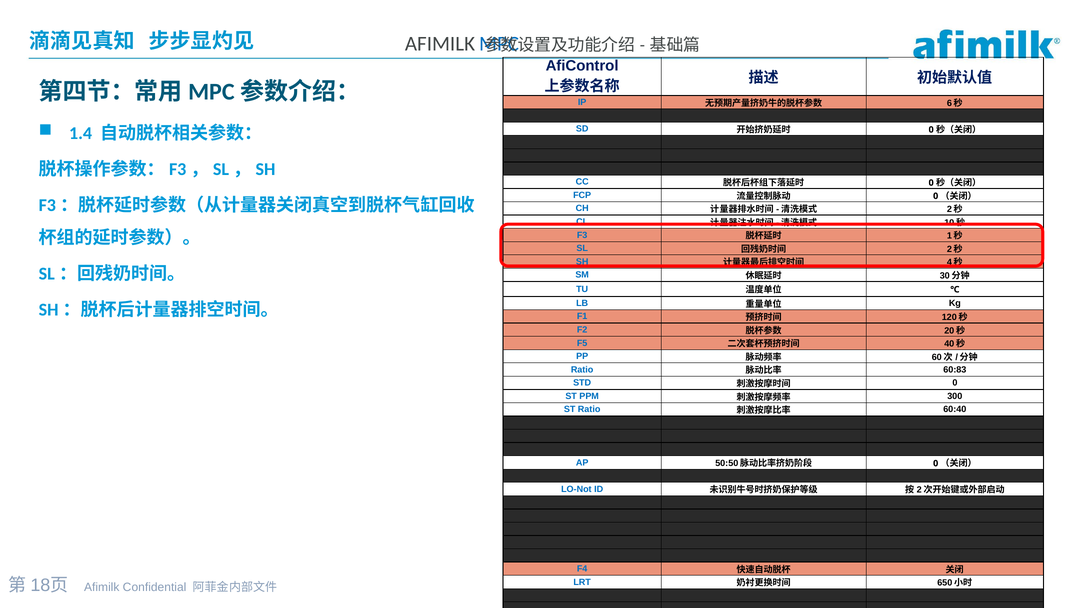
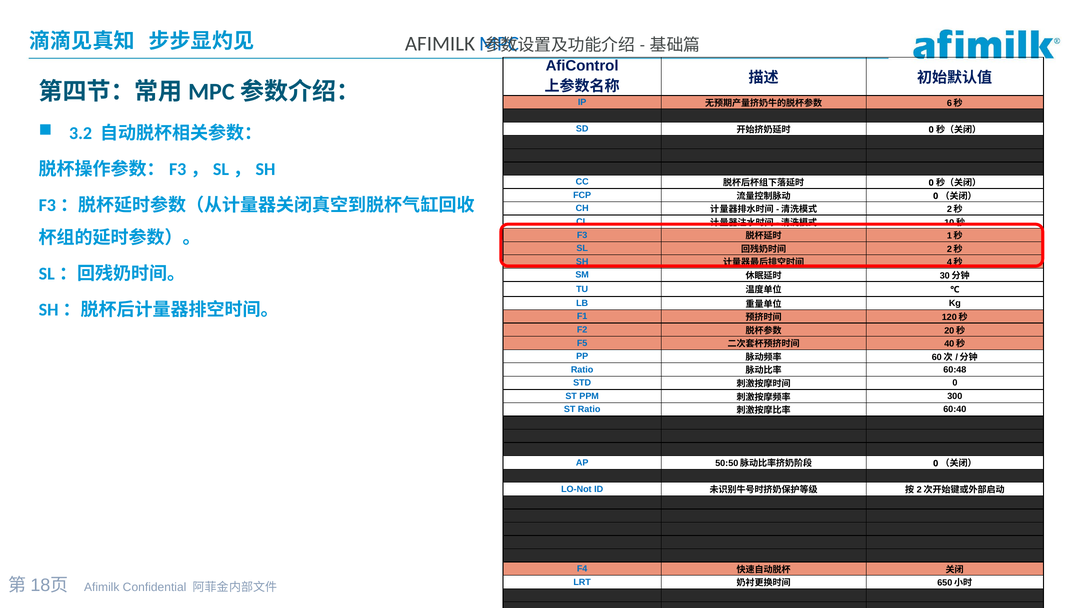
1.4: 1.4 -> 3.2
60:83: 60:83 -> 60:48
